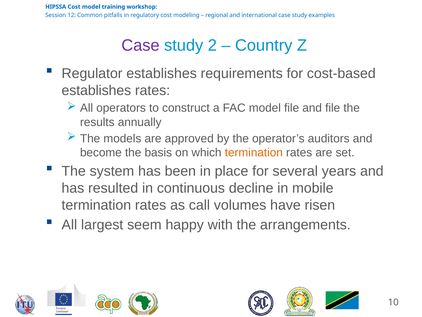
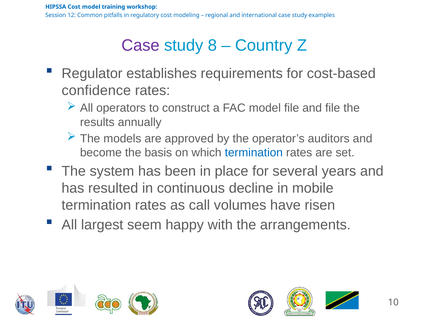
2: 2 -> 8
establishes at (96, 90): establishes -> confidence
termination at (254, 153) colour: orange -> blue
